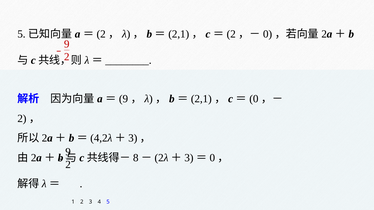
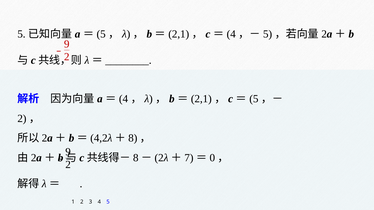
2 at (101, 34): 2 -> 5
2 at (231, 34): 2 -> 4
0 at (268, 34): 0 -> 5
9 at (124, 99): 9 -> 4
0 at (254, 99): 0 -> 5
3 at (133, 138): 3 -> 8
3 at (189, 158): 3 -> 7
